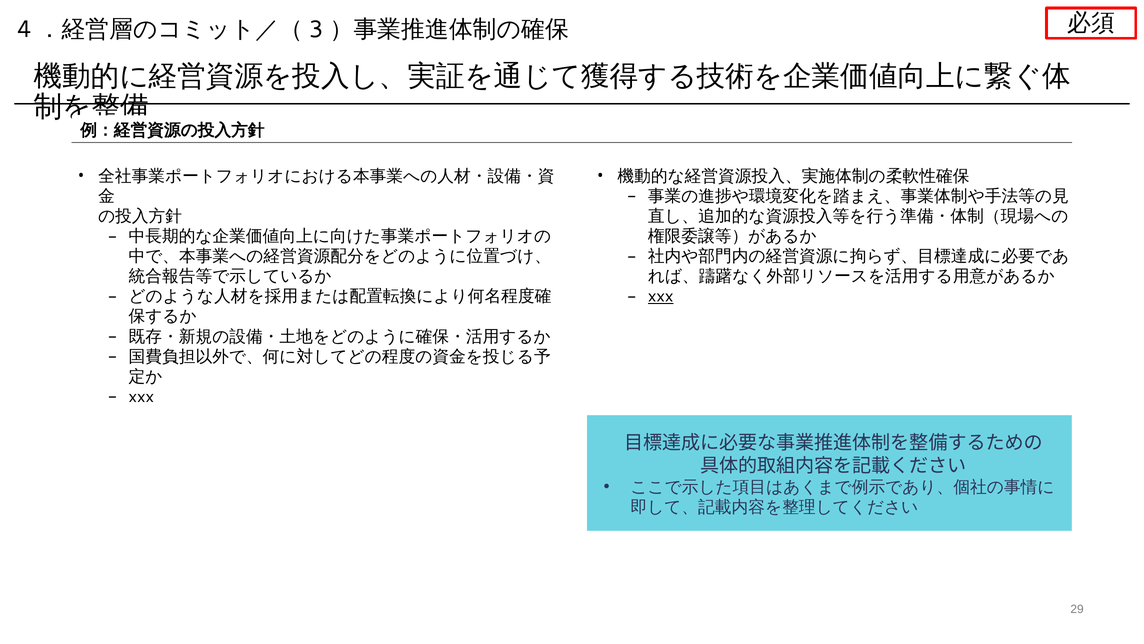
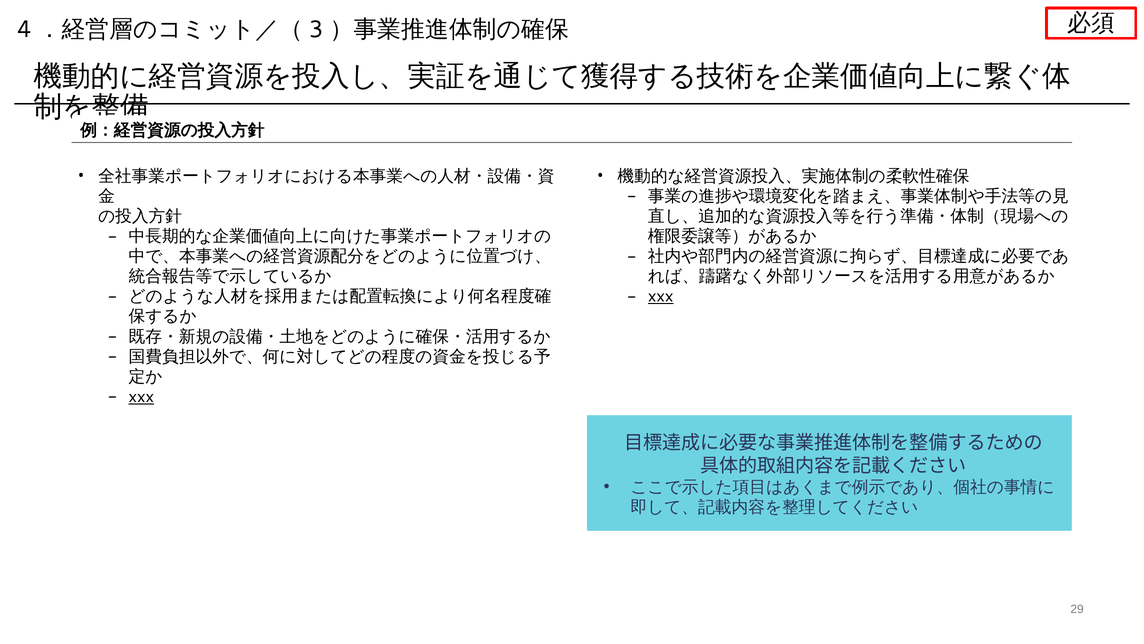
xxx at (141, 396) underline: none -> present
